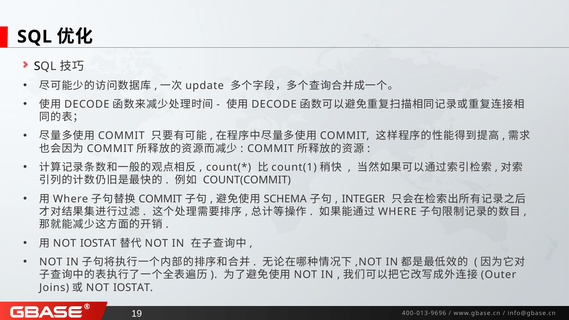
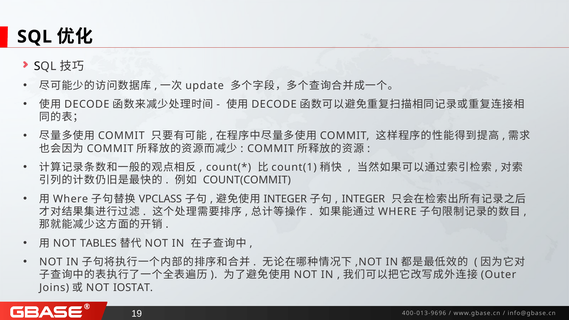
COMMIT at (160, 199): COMMIT -> VPCLASS
SCHEMA at (285, 199): SCHEMA -> INTEGER
IOSTAT at (98, 243): IOSTAT -> TABLES
